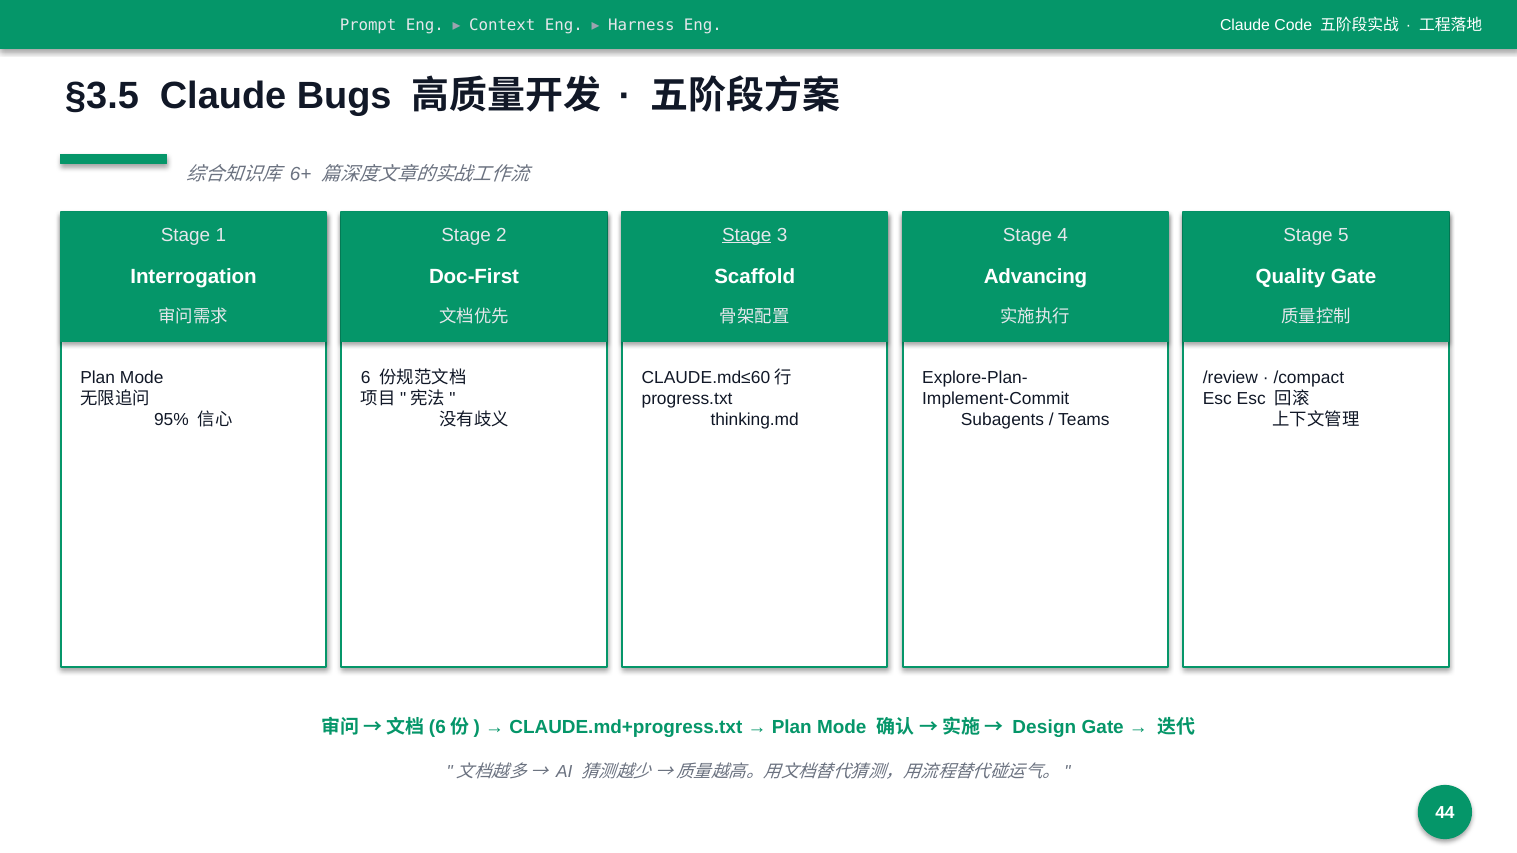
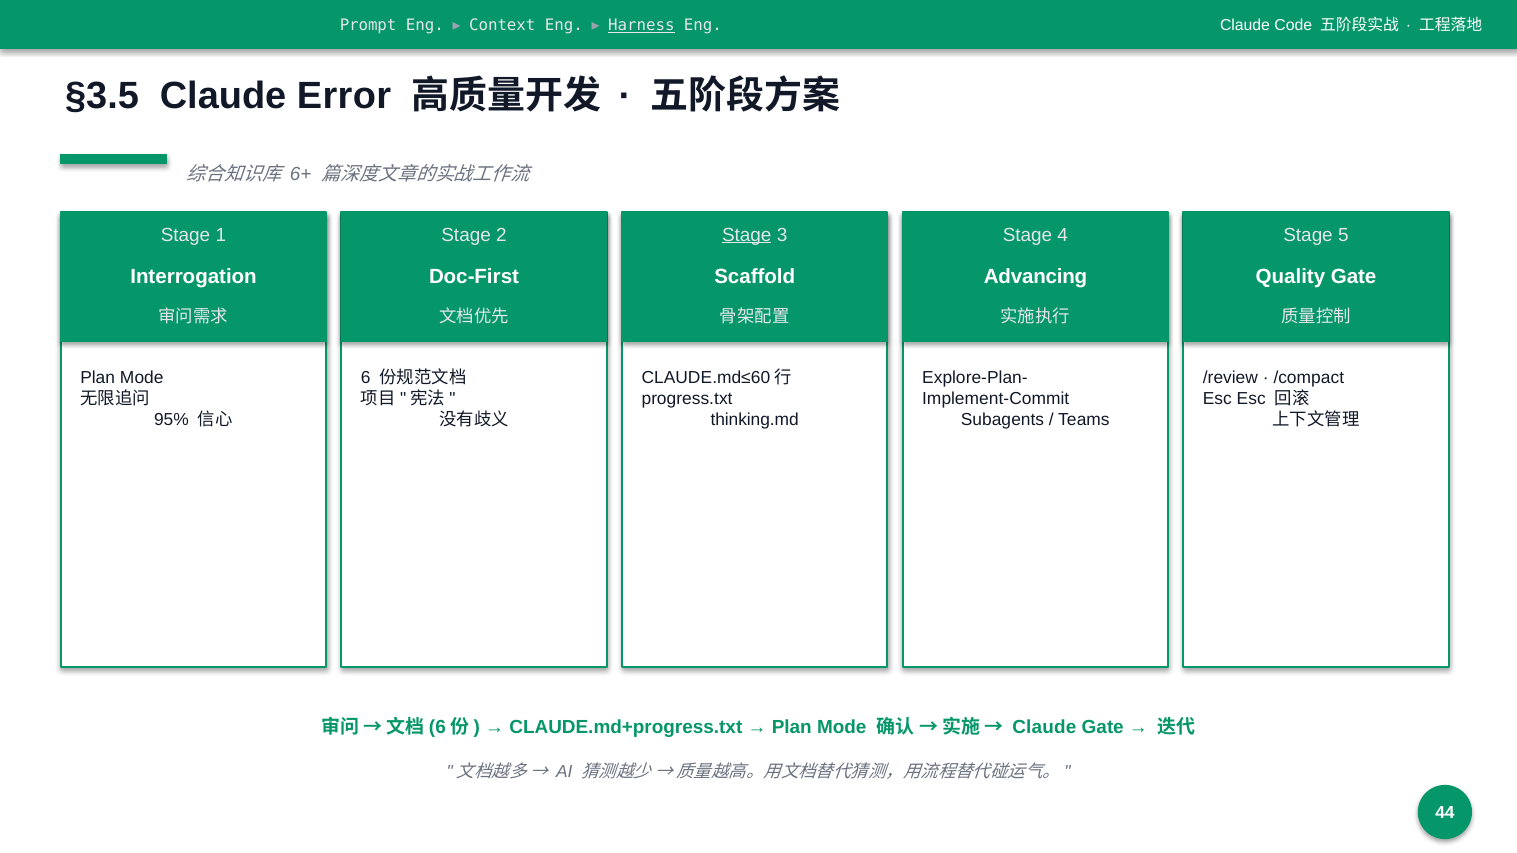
Harness underline: none -> present
Bugs: Bugs -> Error
Design at (1044, 728): Design -> Claude
